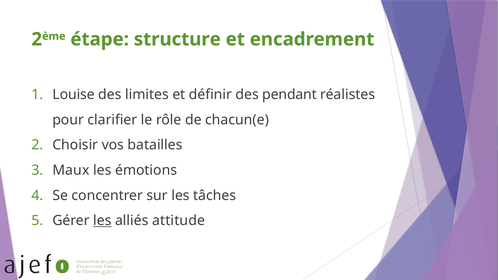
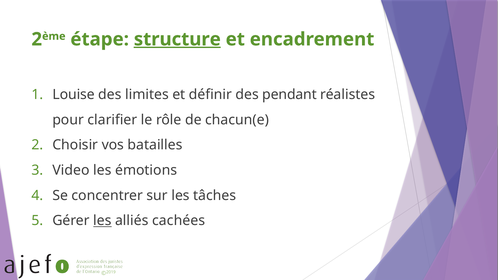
structure underline: none -> present
Maux: Maux -> Video
attitude: attitude -> cachées
